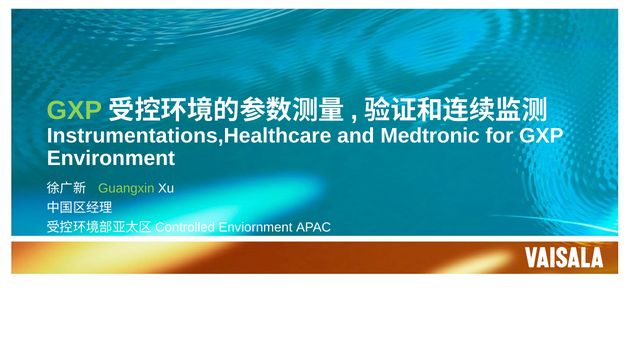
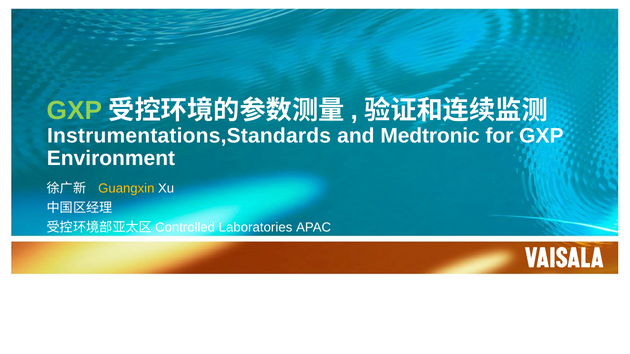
Instrumentations,Healthcare: Instrumentations,Healthcare -> Instrumentations,Standards
Guangxin colour: light green -> yellow
Enviornment: Enviornment -> Laboratories
